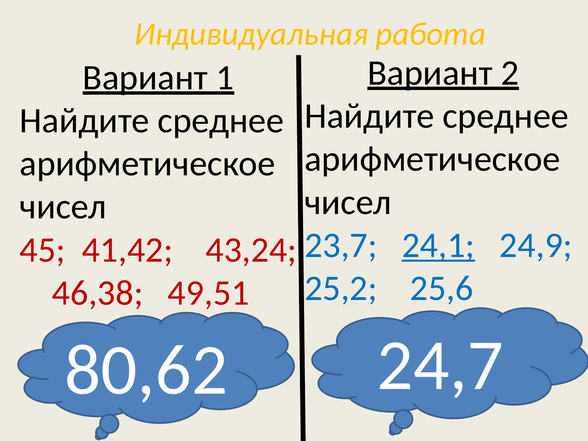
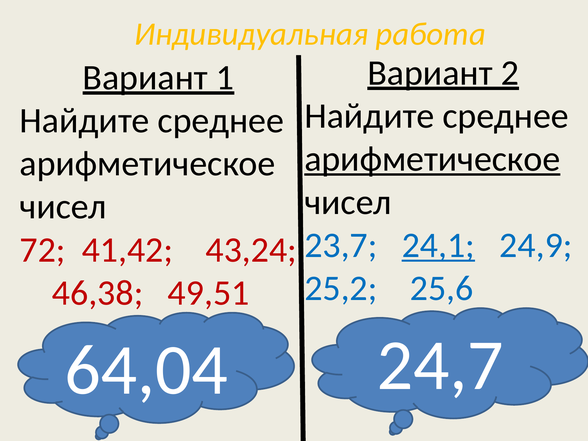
арифметическое at (432, 159) underline: none -> present
45: 45 -> 72
80,62: 80,62 -> 64,04
